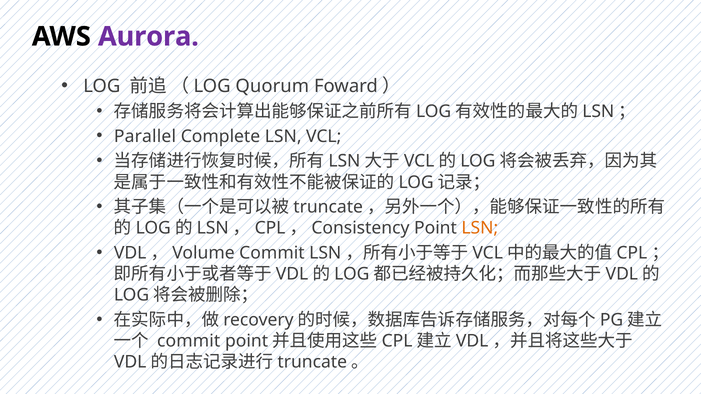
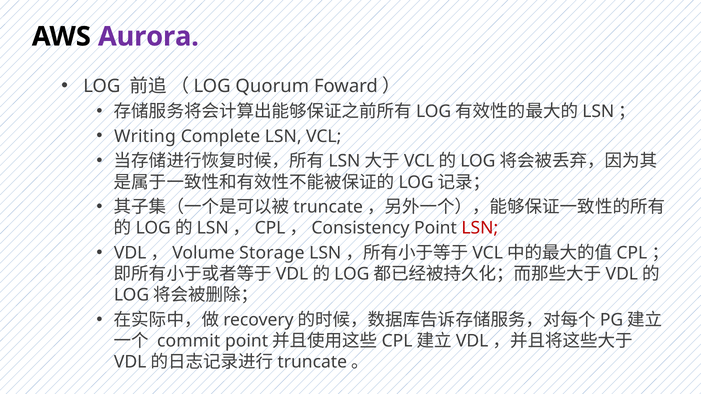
Parallel: Parallel -> Writing
LSN at (480, 228) colour: orange -> red
VDL，Volume Commit: Commit -> Storage
